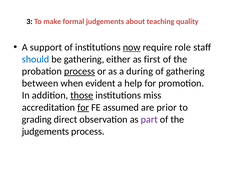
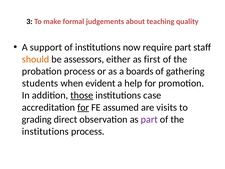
now underline: present -> none
require role: role -> part
should colour: blue -> orange
be gathering: gathering -> assessors
process at (80, 71) underline: present -> none
during: during -> boards
between: between -> students
miss: miss -> case
prior: prior -> visits
judgements at (45, 131): judgements -> institutions
